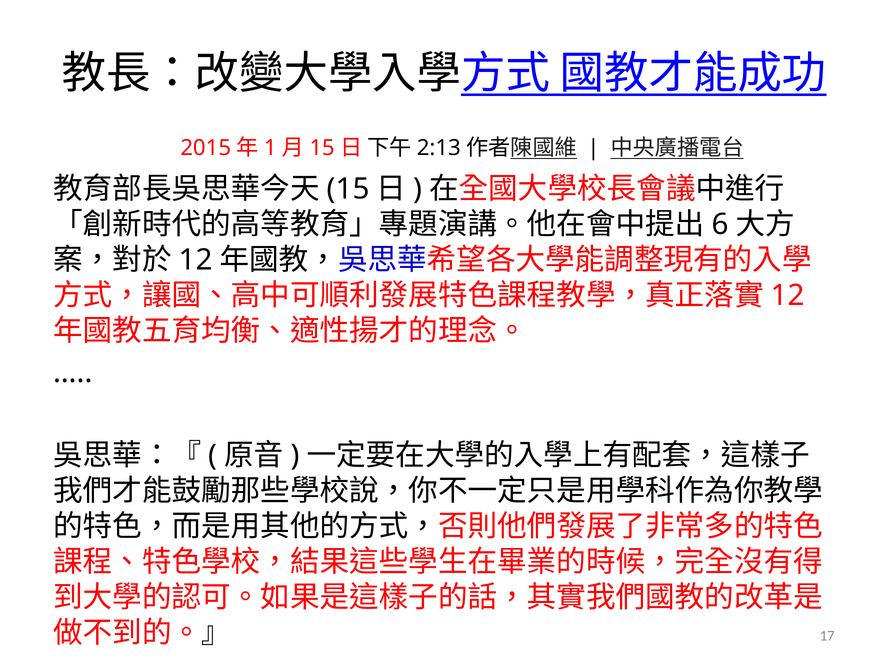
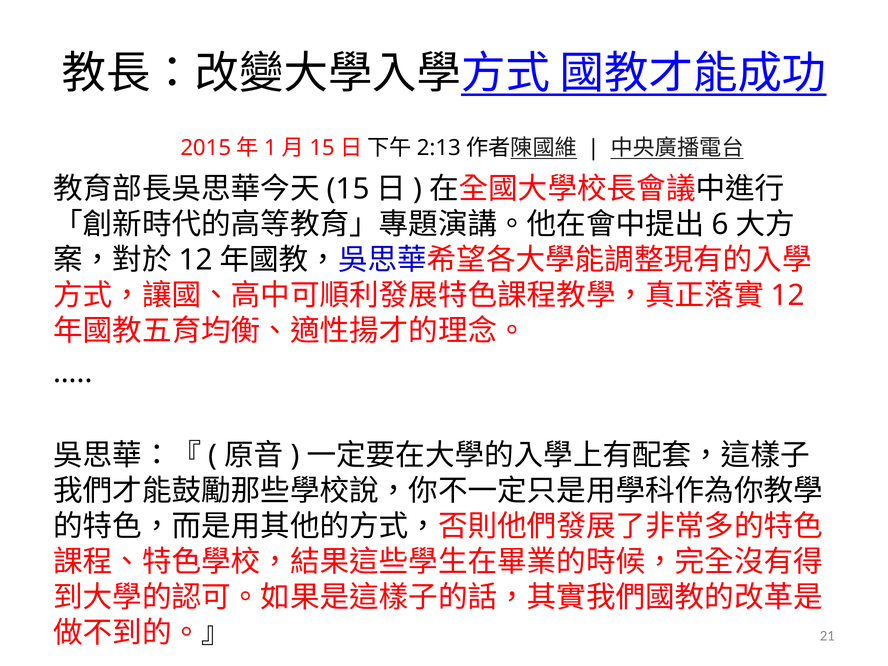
17: 17 -> 21
